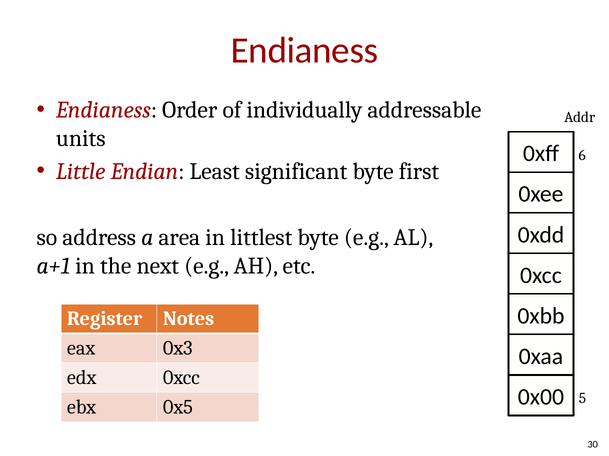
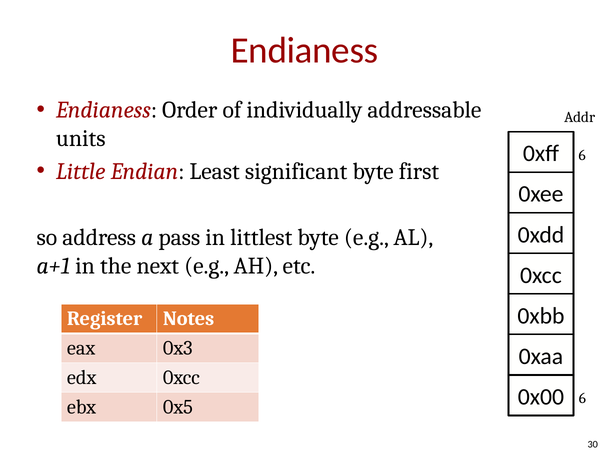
area: area -> pass
0x5 5: 5 -> 6
